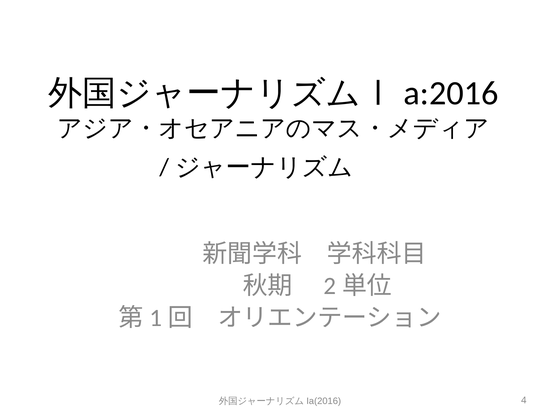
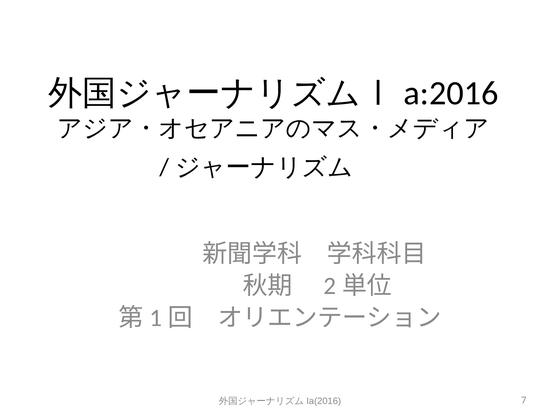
4: 4 -> 7
